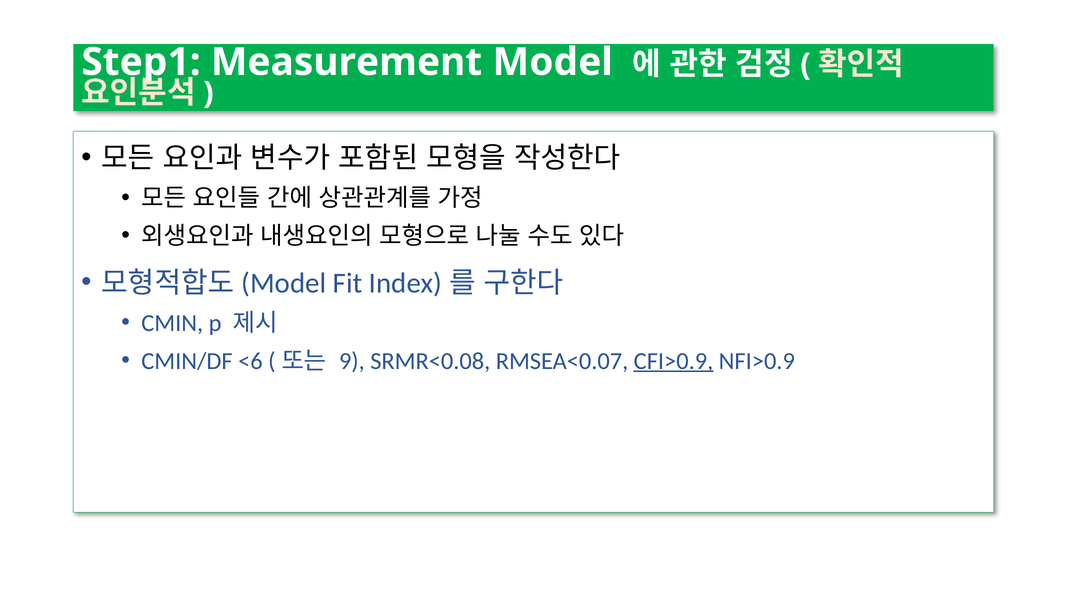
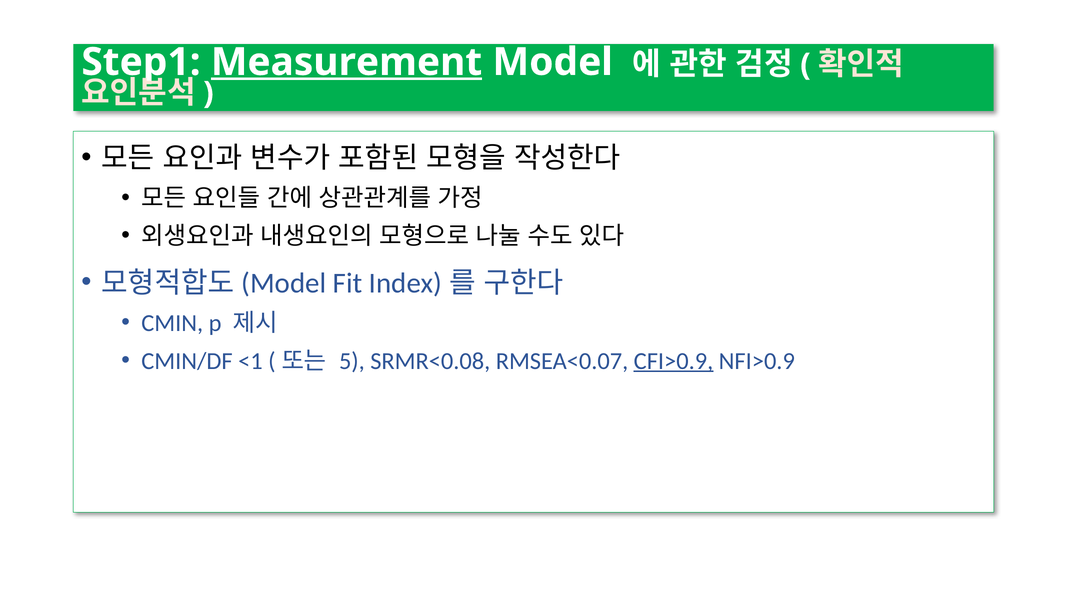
Measurement underline: none -> present
<6: <6 -> <1
9: 9 -> 5
